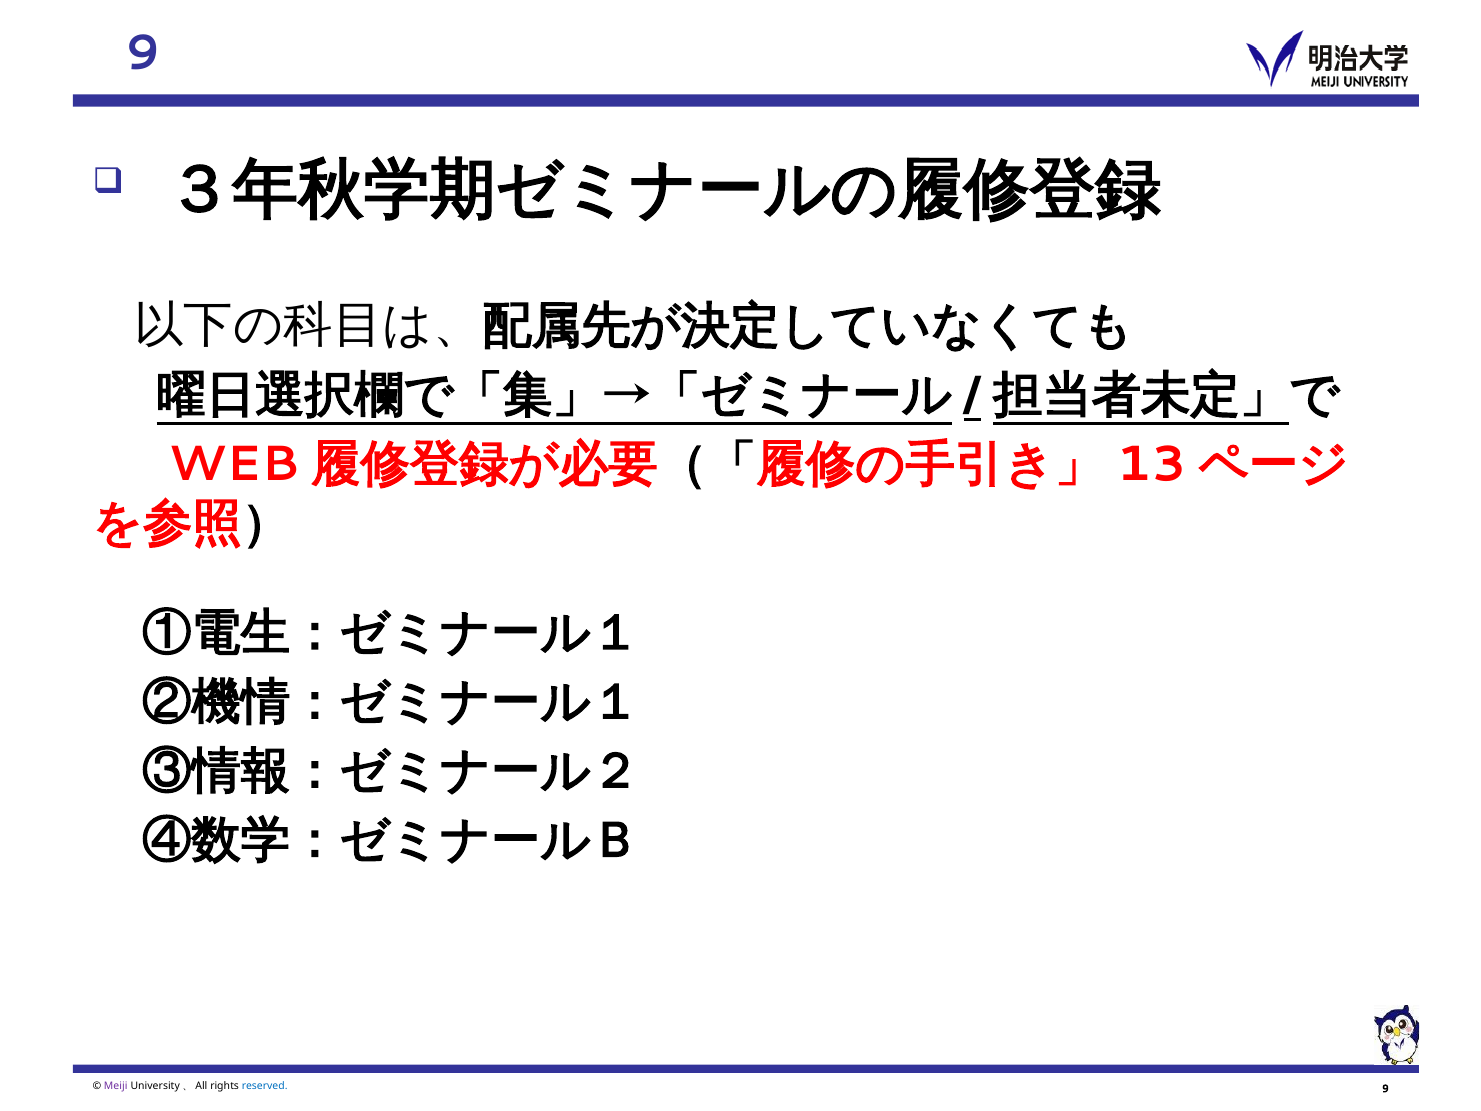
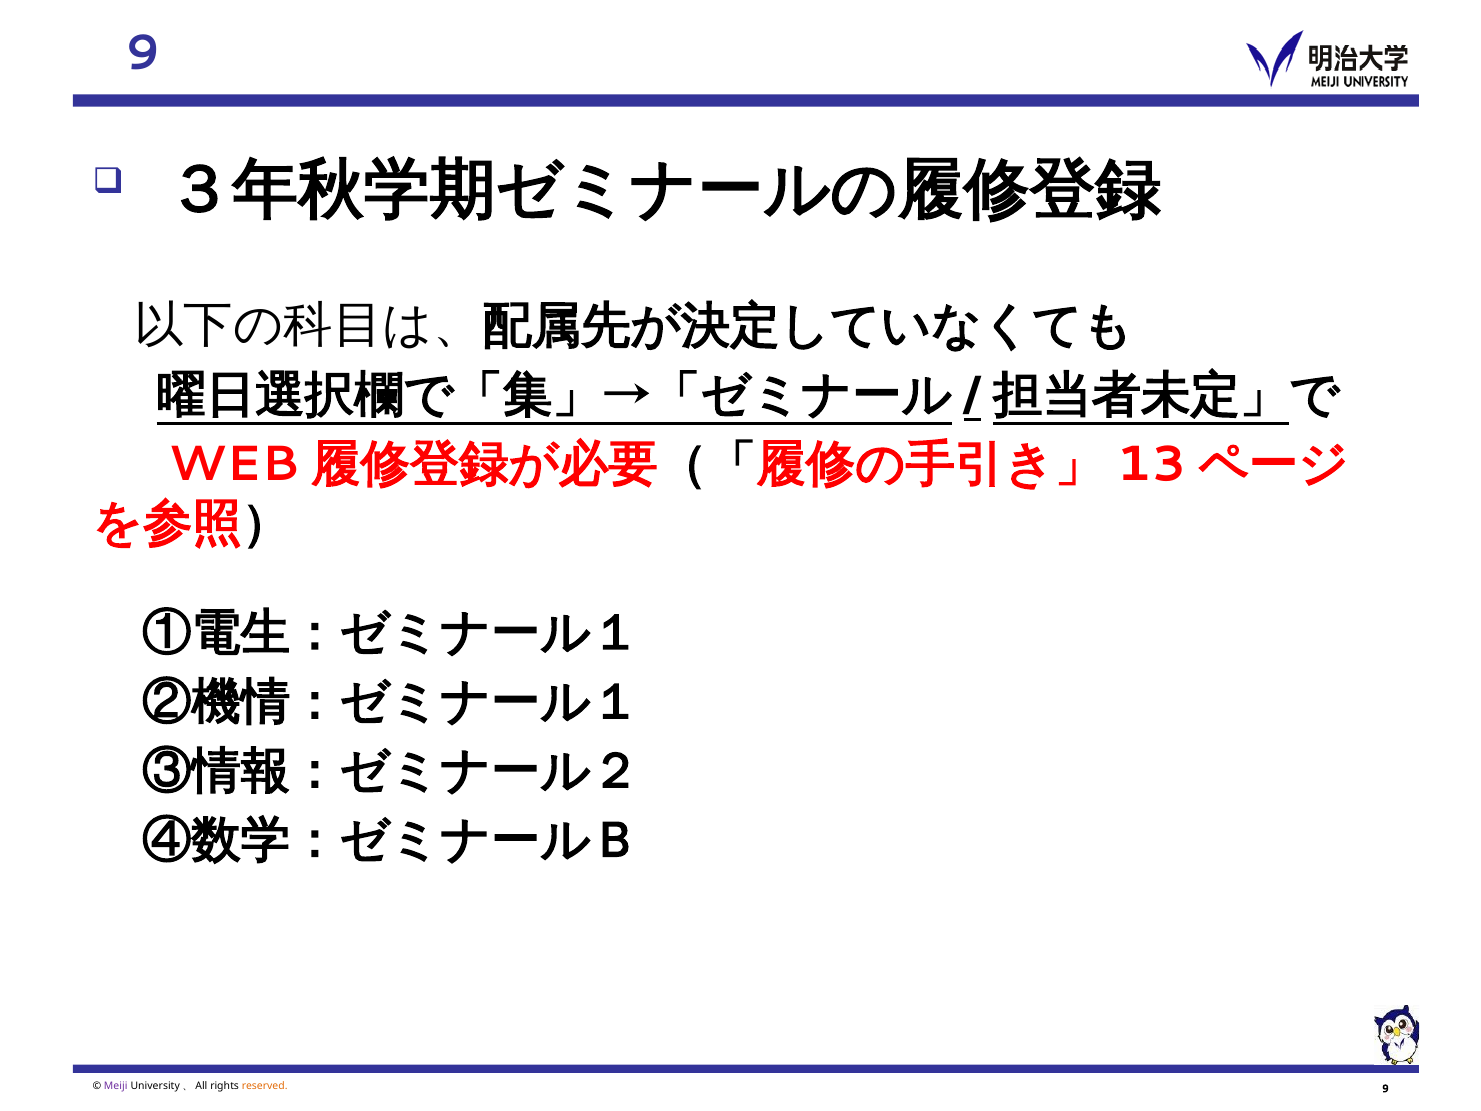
reserved colour: blue -> orange
